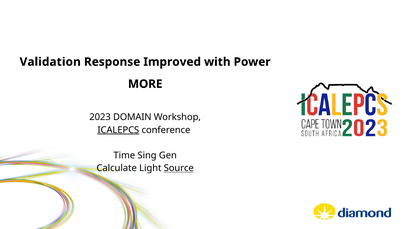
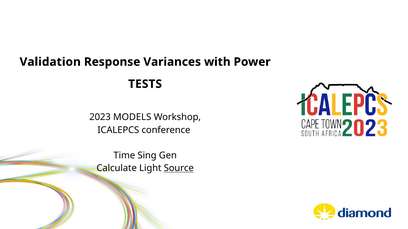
Improved: Improved -> Variances
MORE: MORE -> TESTS
DOMAIN: DOMAIN -> MODELS
ICALEPCS underline: present -> none
